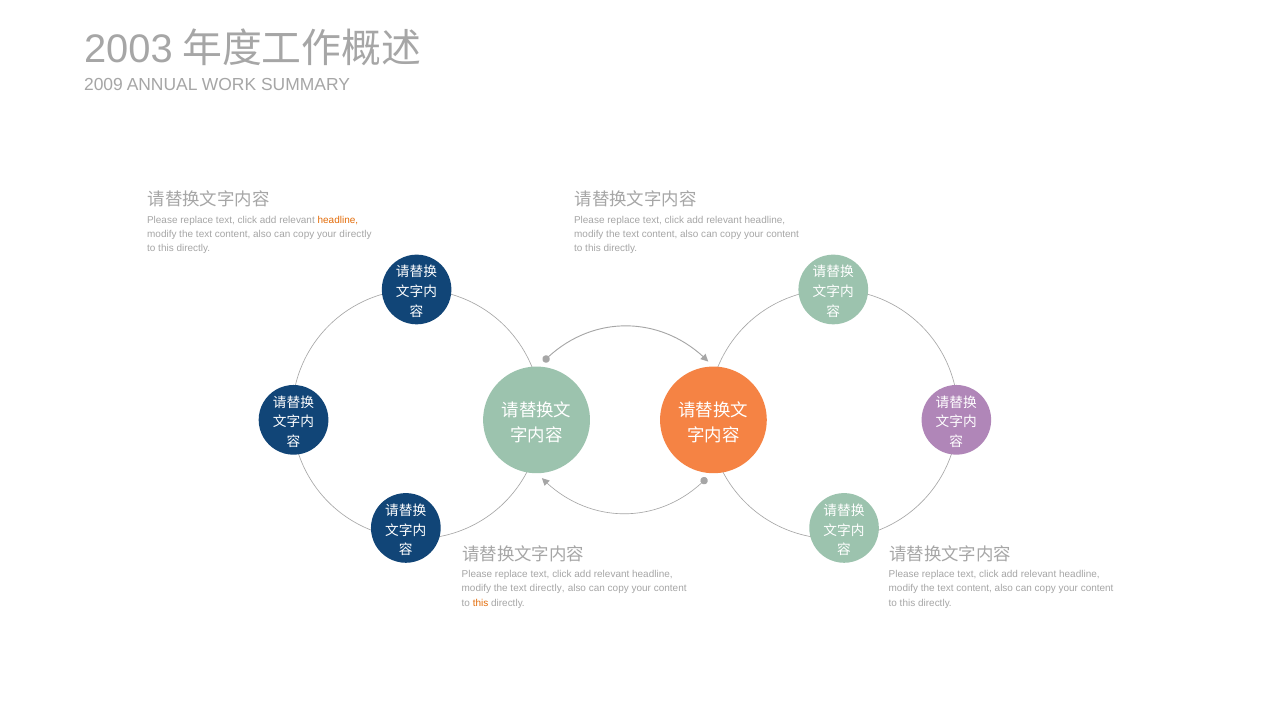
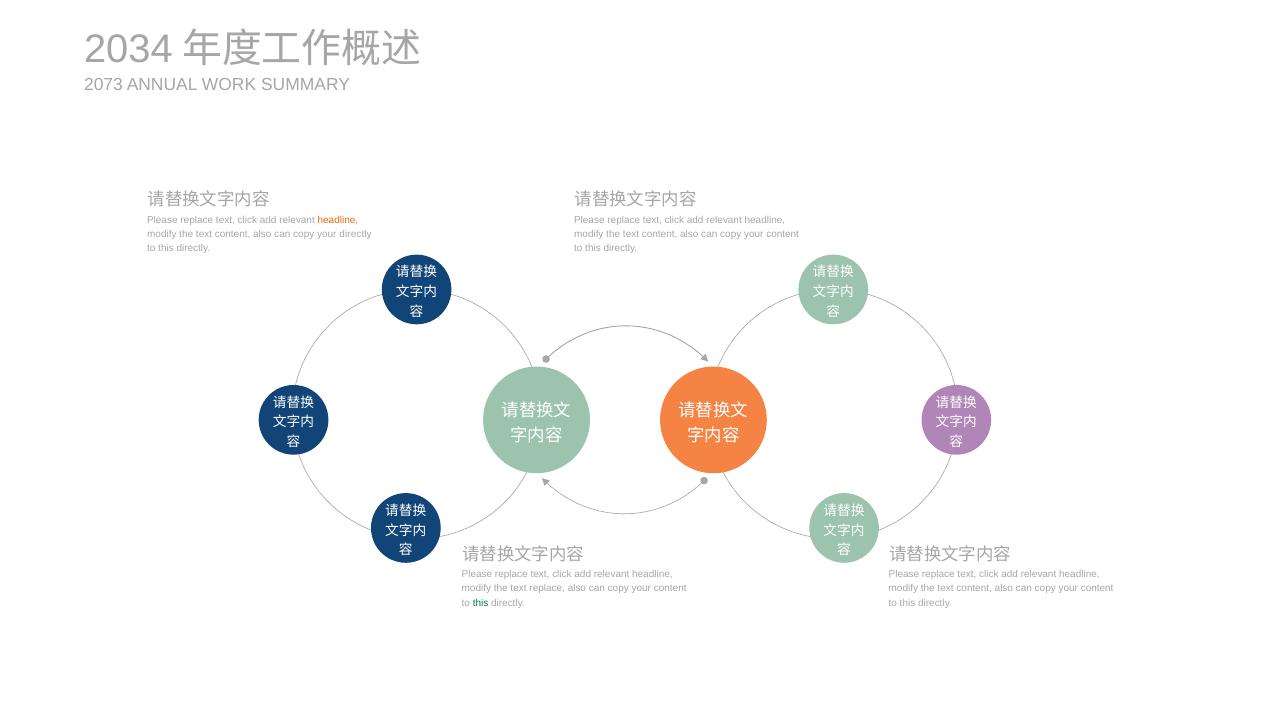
2003: 2003 -> 2034
2009: 2009 -> 2073
text directly: directly -> replace
this at (481, 603) colour: orange -> green
